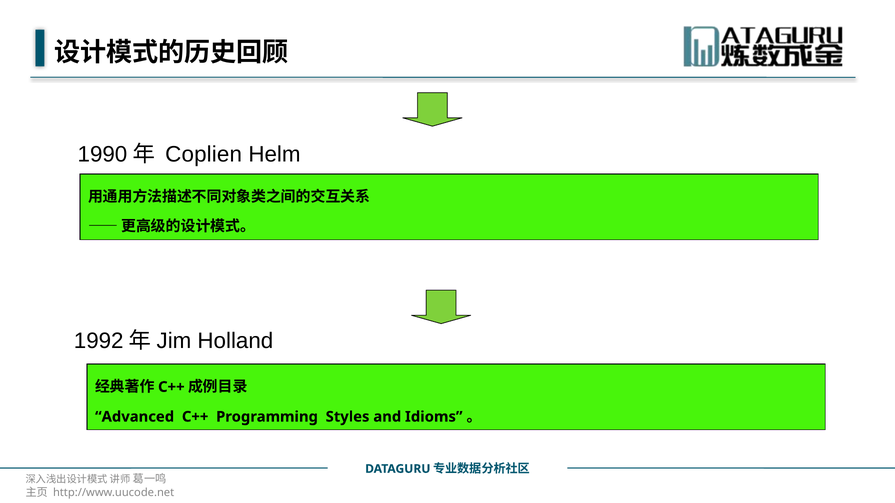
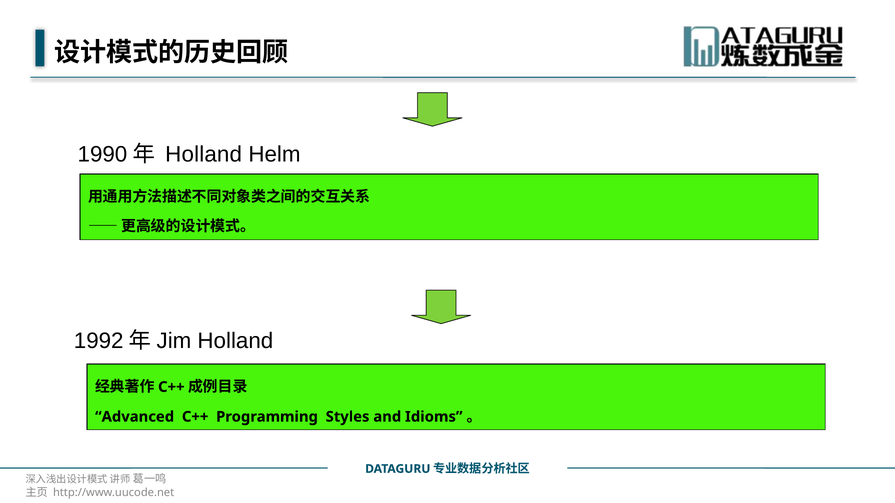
Coplien at (204, 154): Coplien -> Holland
